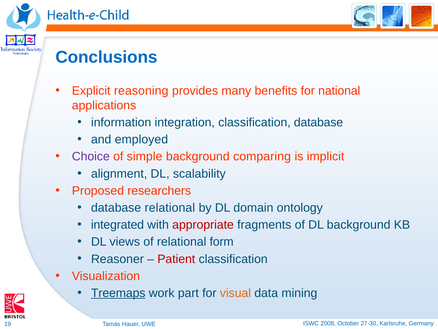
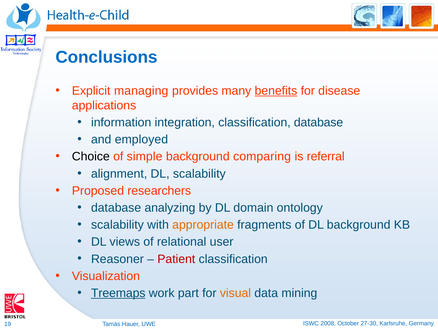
reasoning: reasoning -> managing
benefits underline: none -> present
national: national -> disease
Choice colour: purple -> black
implicit: implicit -> referral
database relational: relational -> analyzing
integrated at (117, 225): integrated -> scalability
appropriate colour: red -> orange
form: form -> user
